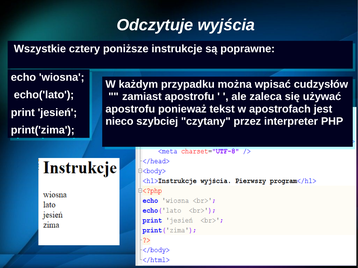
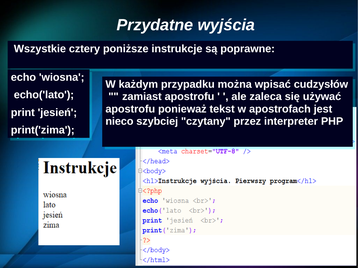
Odczytuje: Odczytuje -> Przydatne
